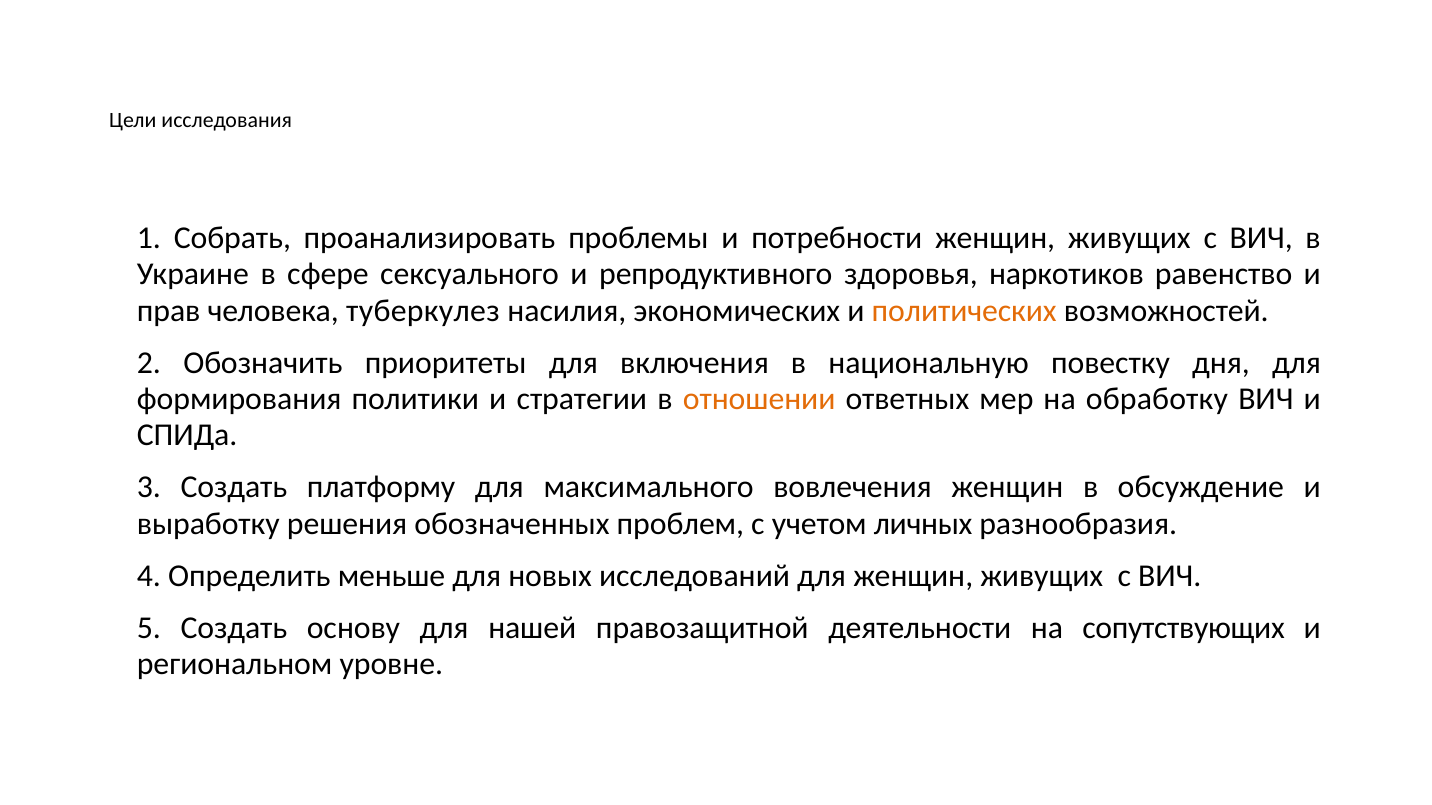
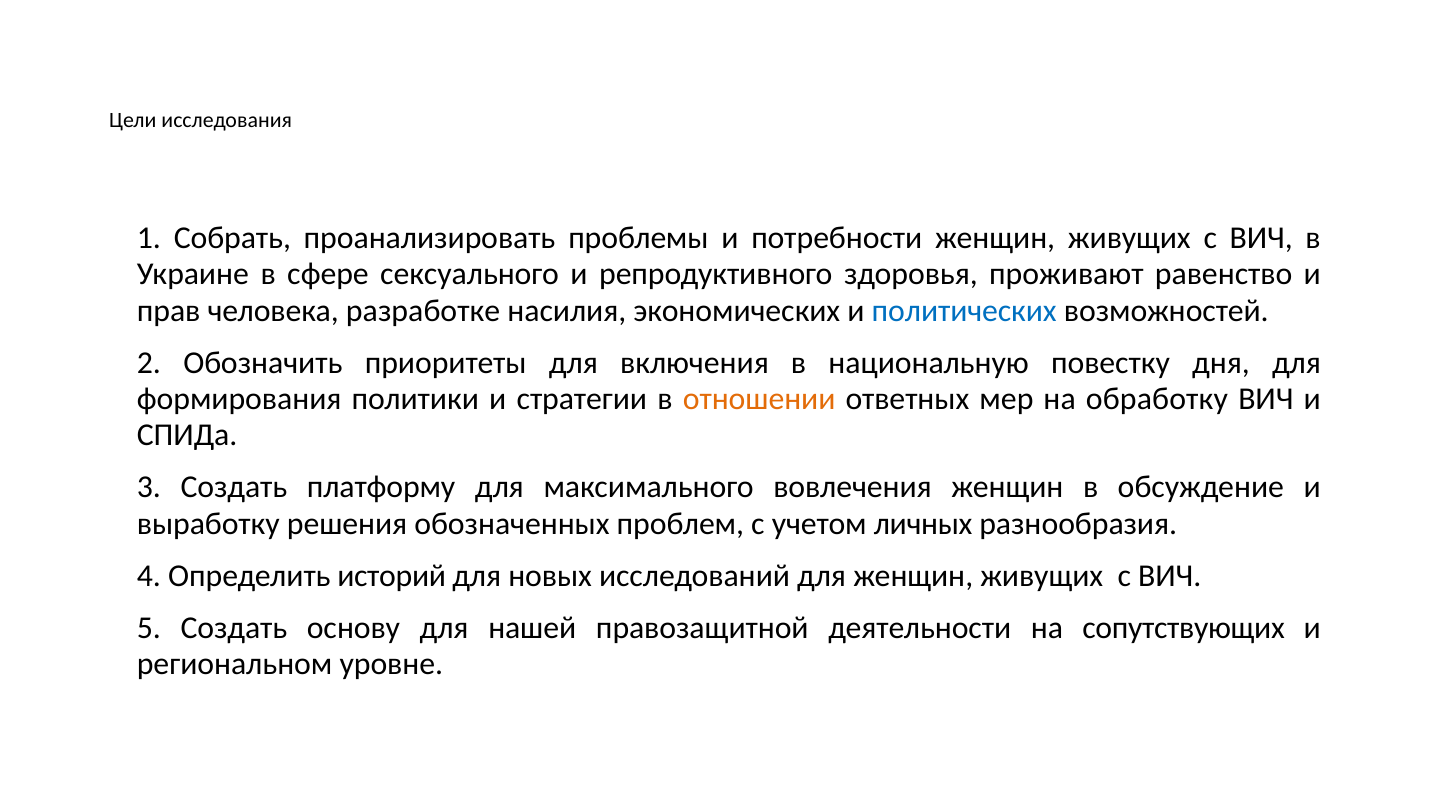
наркотиков: наркотиков -> проживают
туберкулез: туберкулез -> разработке
политических colour: orange -> blue
меньше: меньше -> историй
